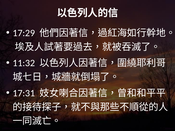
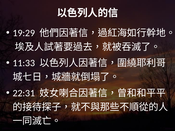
17:29: 17:29 -> 19:29
11:32: 11:32 -> 11:33
17:31: 17:31 -> 22:31
